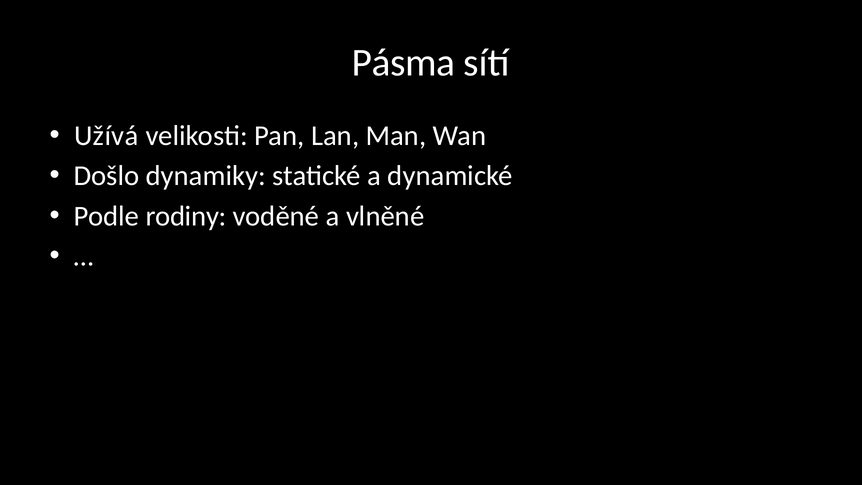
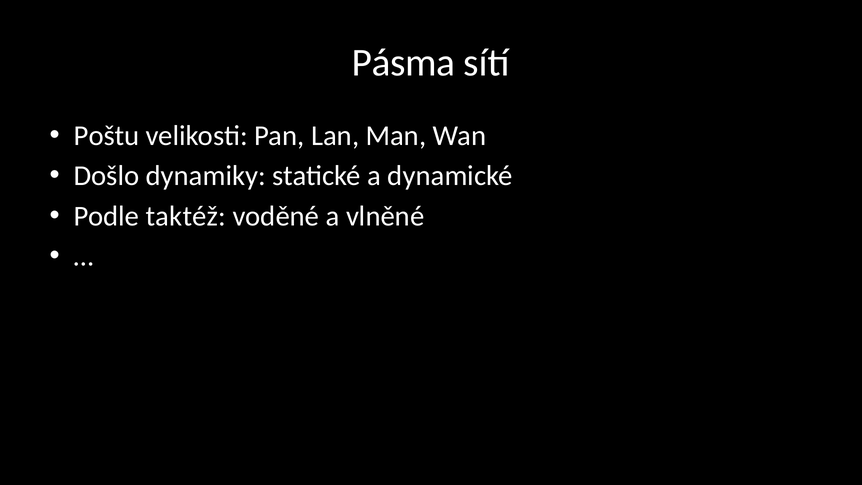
Užívá: Užívá -> Poštu
rodiny: rodiny -> taktéž
